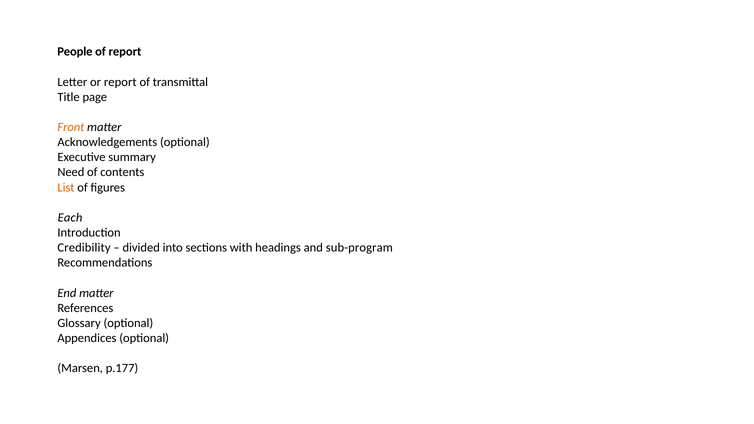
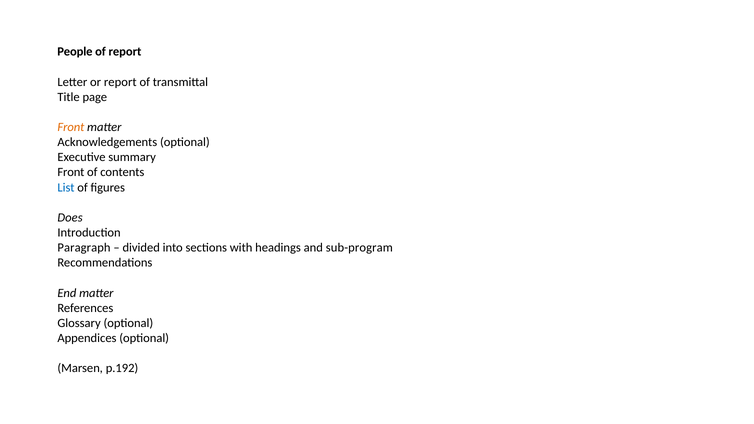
Need at (71, 172): Need -> Front
List colour: orange -> blue
Each: Each -> Does
Credibility: Credibility -> Paragraph
p.177: p.177 -> p.192
